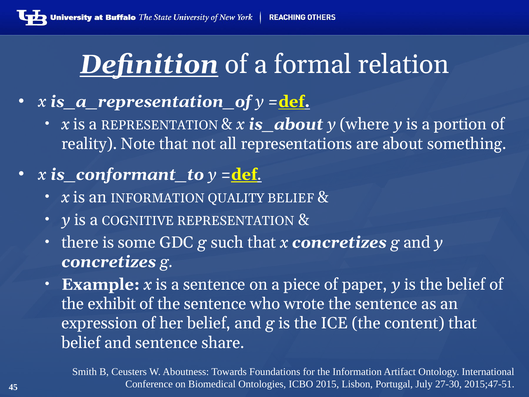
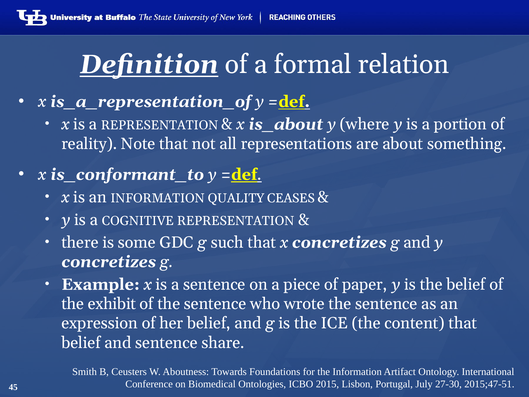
QUALITY BELIEF: BELIEF -> CEASES
